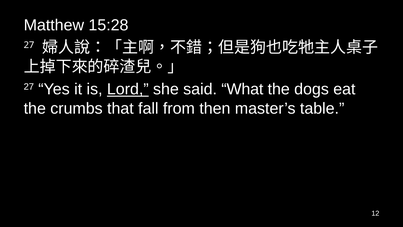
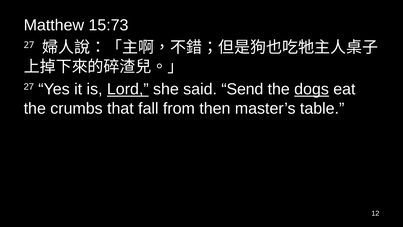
15:28: 15:28 -> 15:73
What: What -> Send
dogs underline: none -> present
